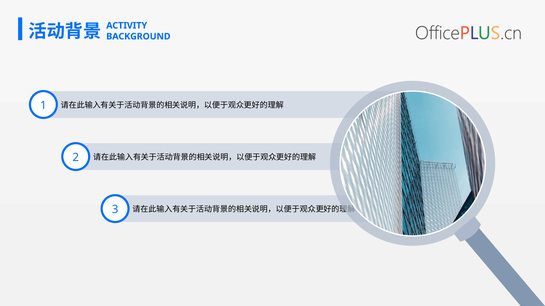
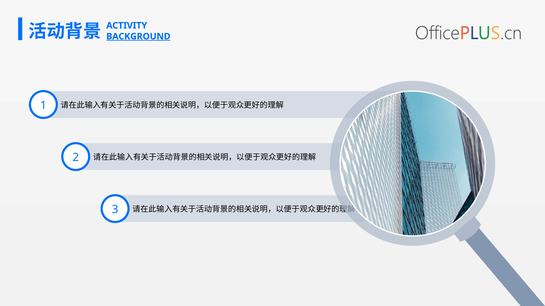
BACKGROUND underline: none -> present
